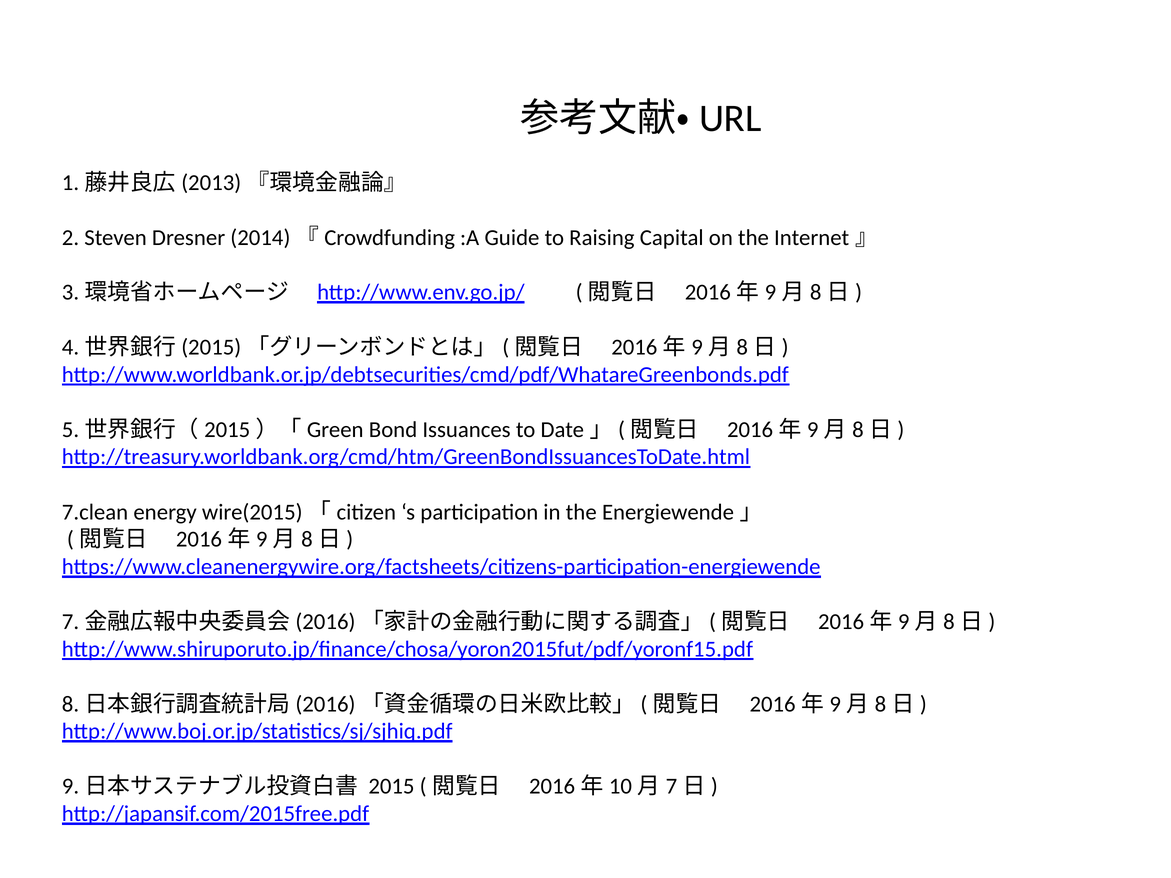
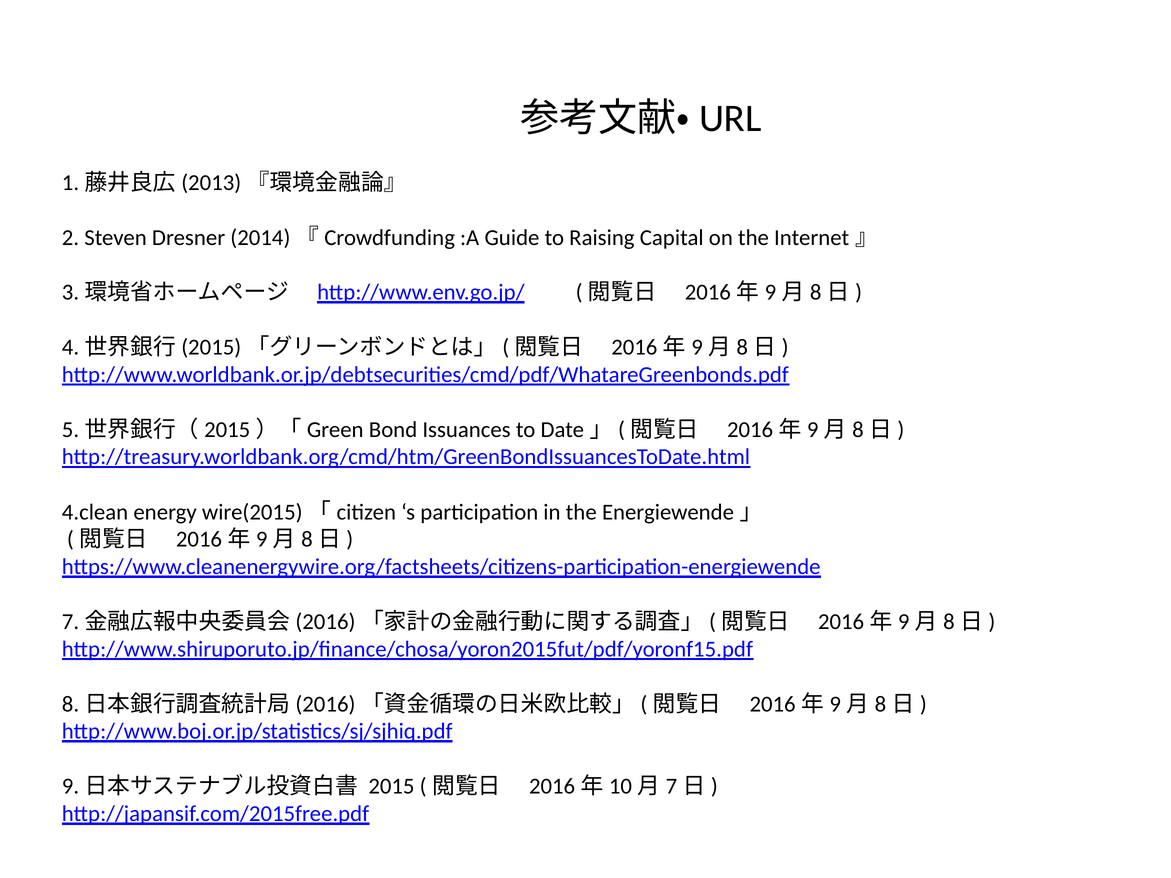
7.clean: 7.clean -> 4.clean
